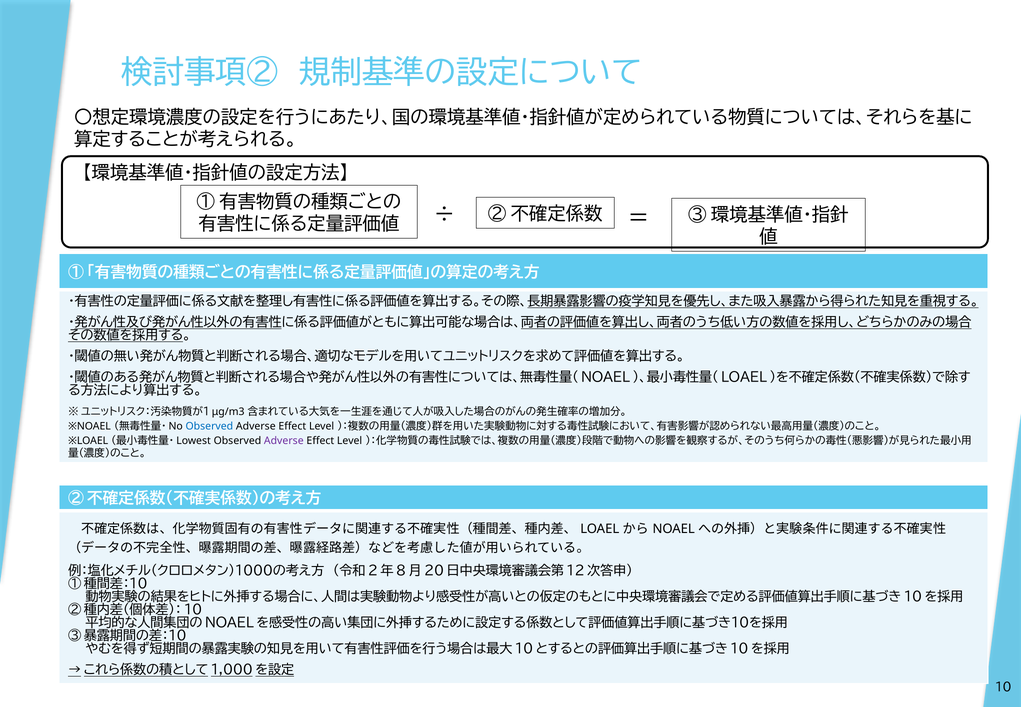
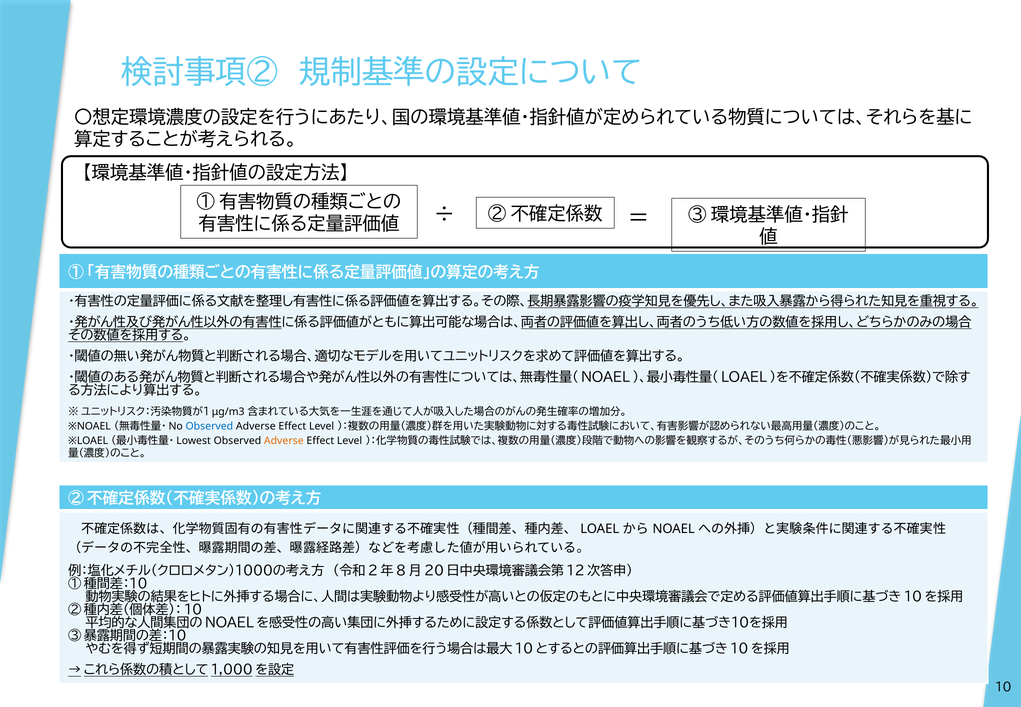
Adverse at (284, 441) colour: purple -> orange
